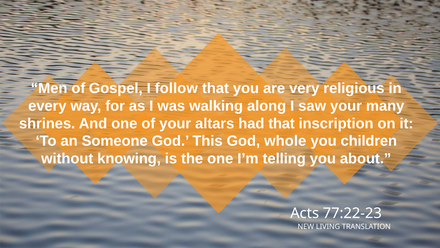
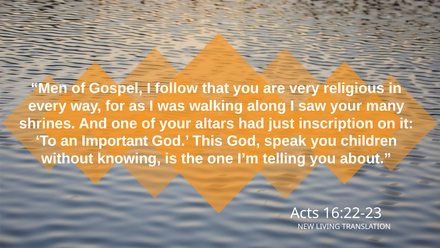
had that: that -> just
Someone: Someone -> Important
whole: whole -> speak
77:22-23: 77:22-23 -> 16:22-23
